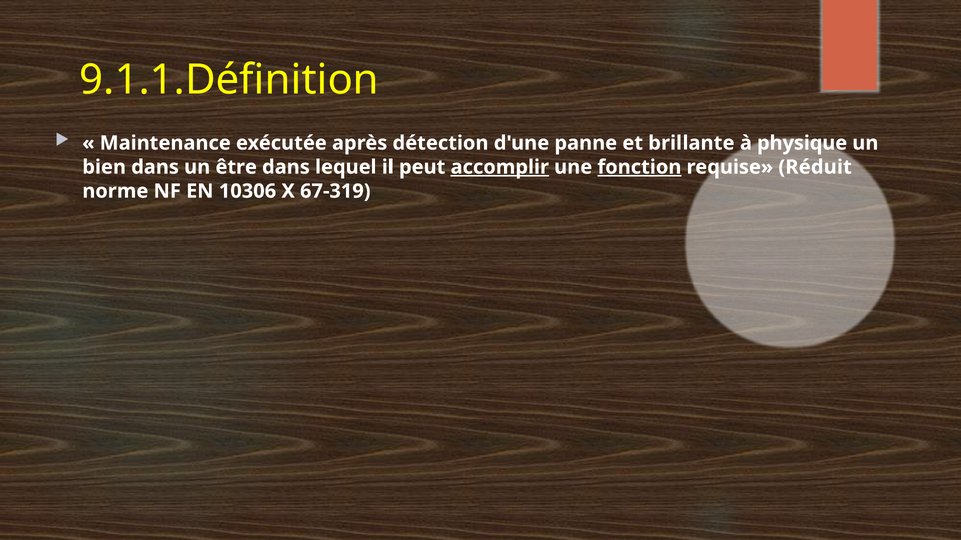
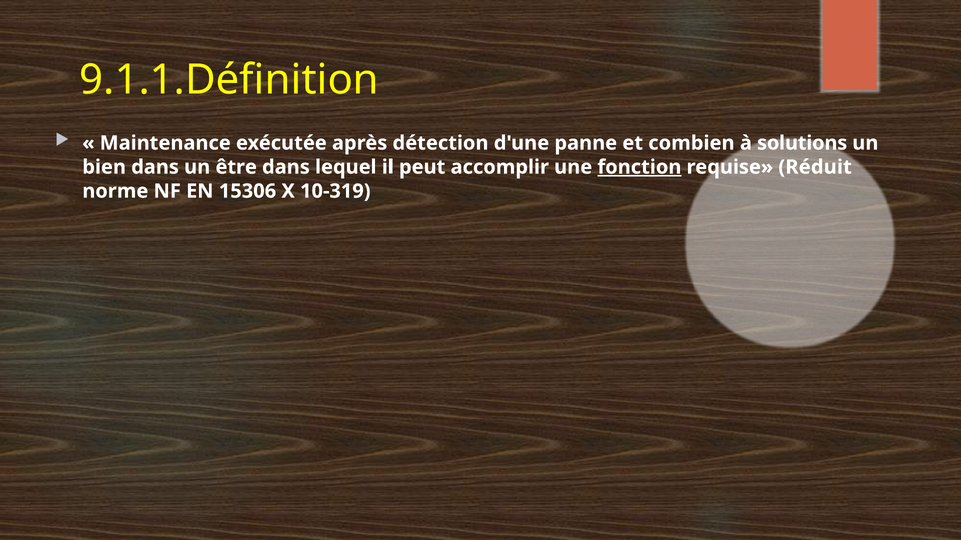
brillante: brillante -> combien
physique: physique -> solutions
accomplir underline: present -> none
10306: 10306 -> 15306
67-319: 67-319 -> 10-319
